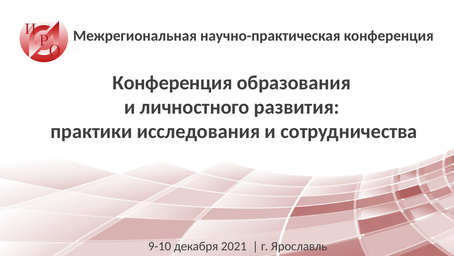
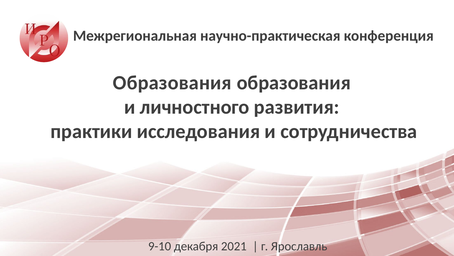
Конференция at (173, 83): Конференция -> Образования
